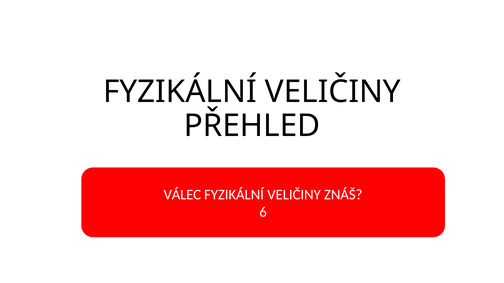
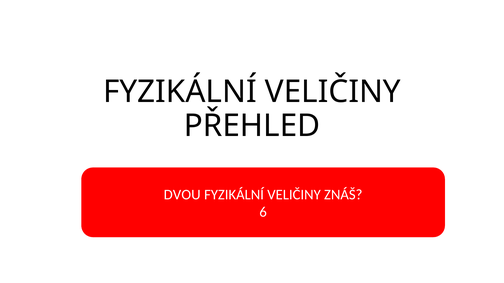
VÁLEC: VÁLEC -> DVOU
